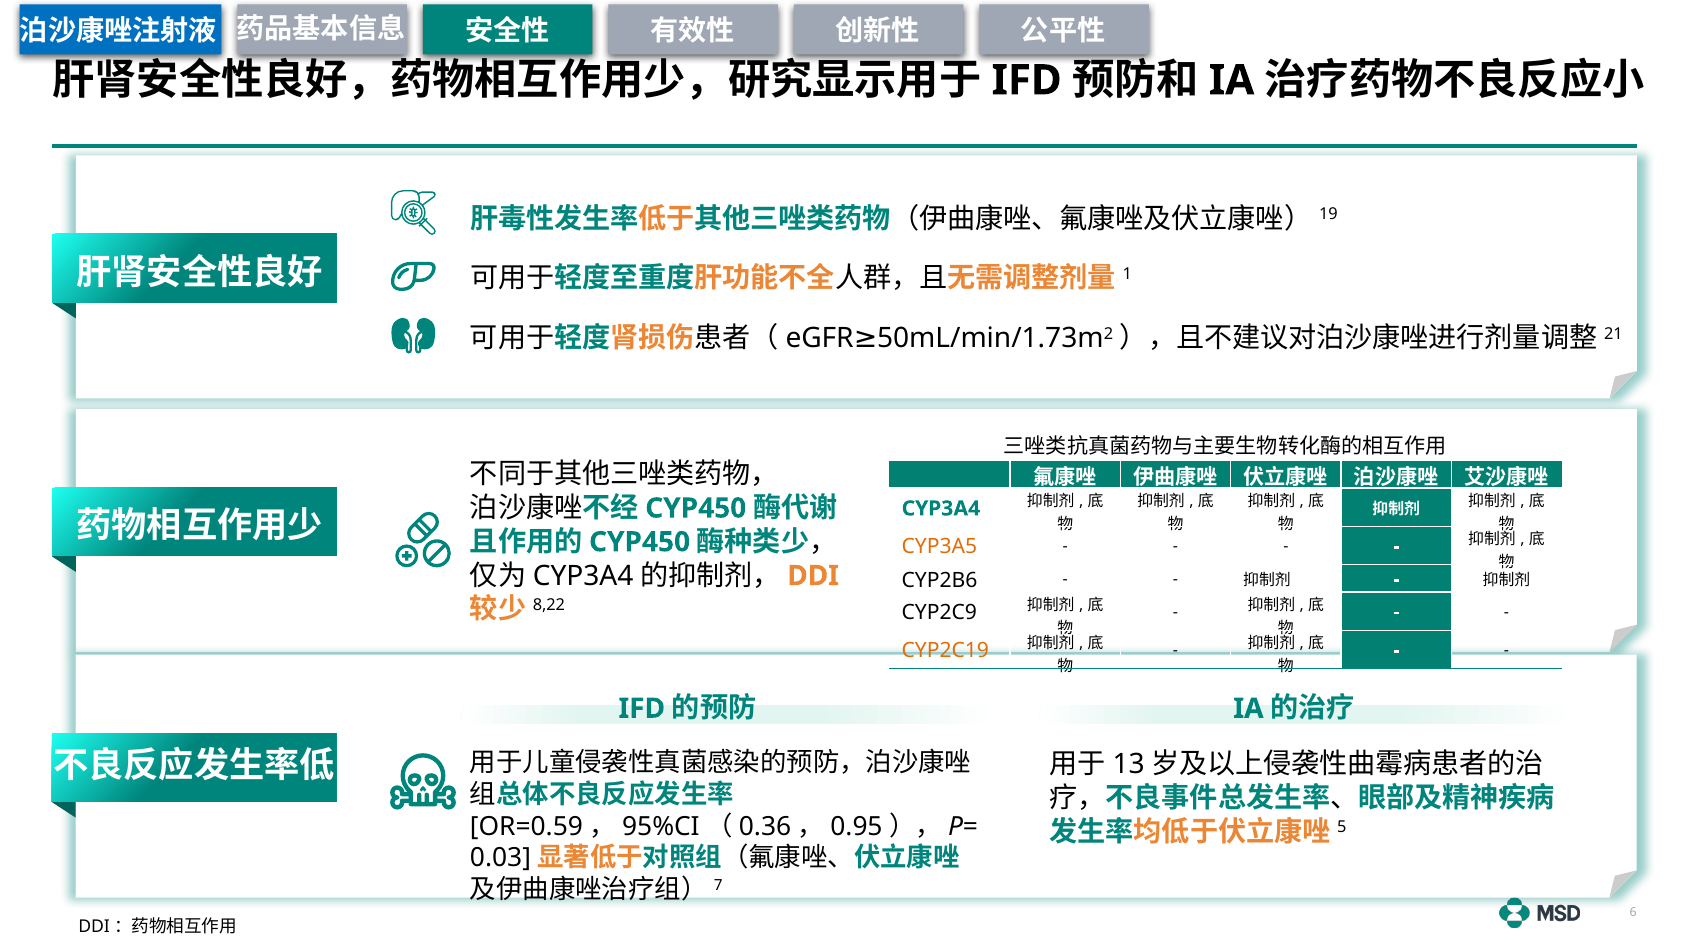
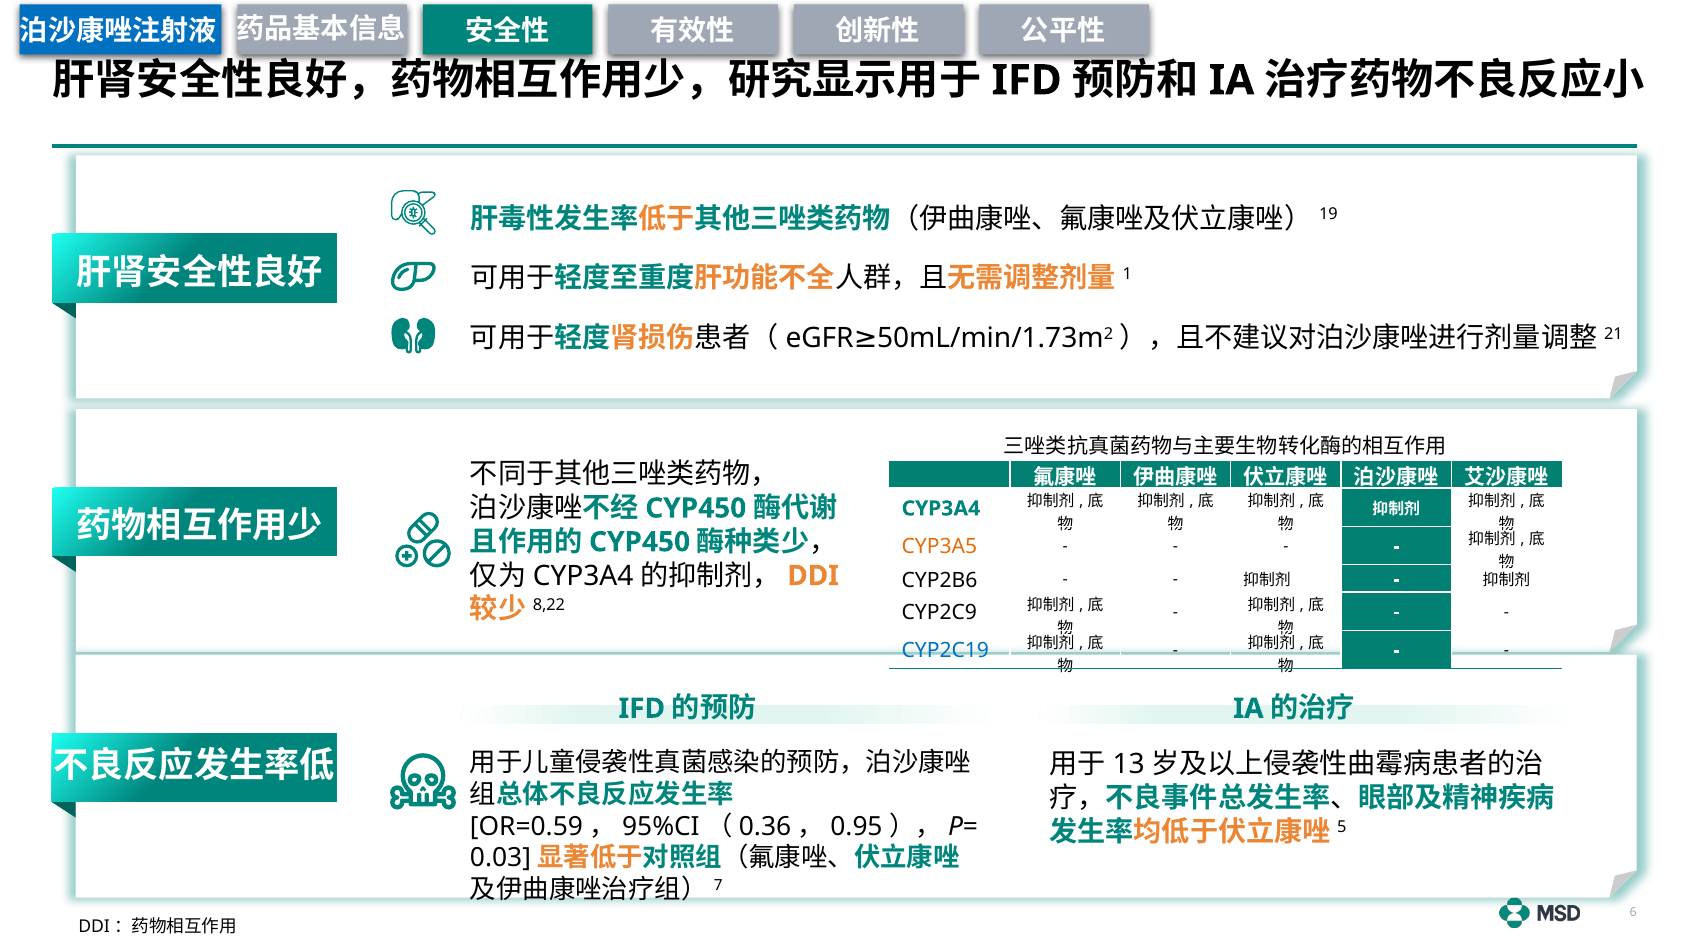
CYP2C19 colour: orange -> blue
